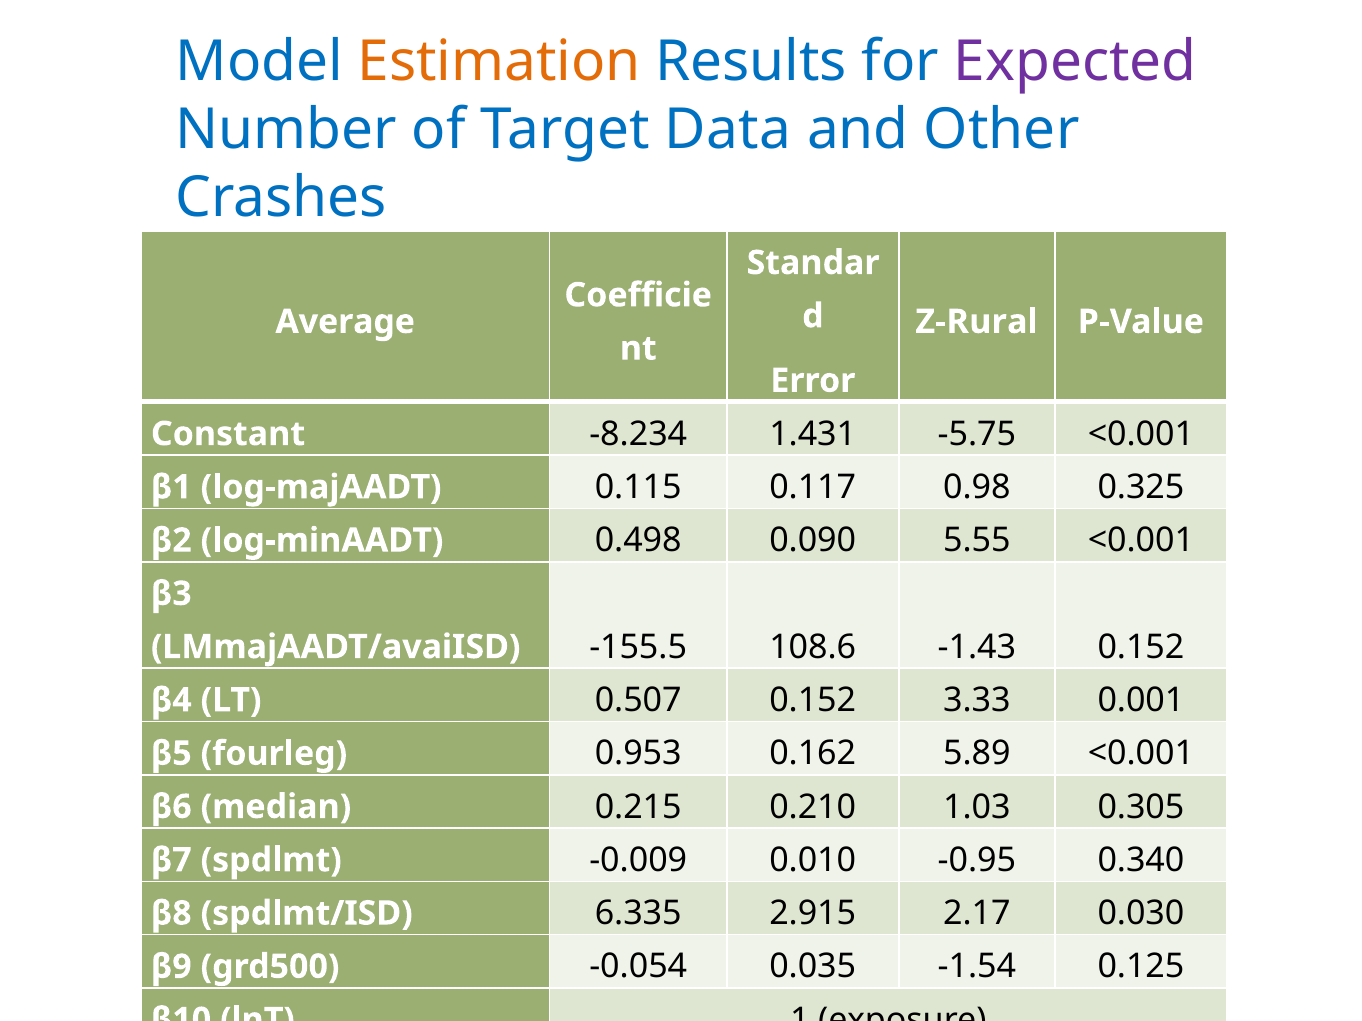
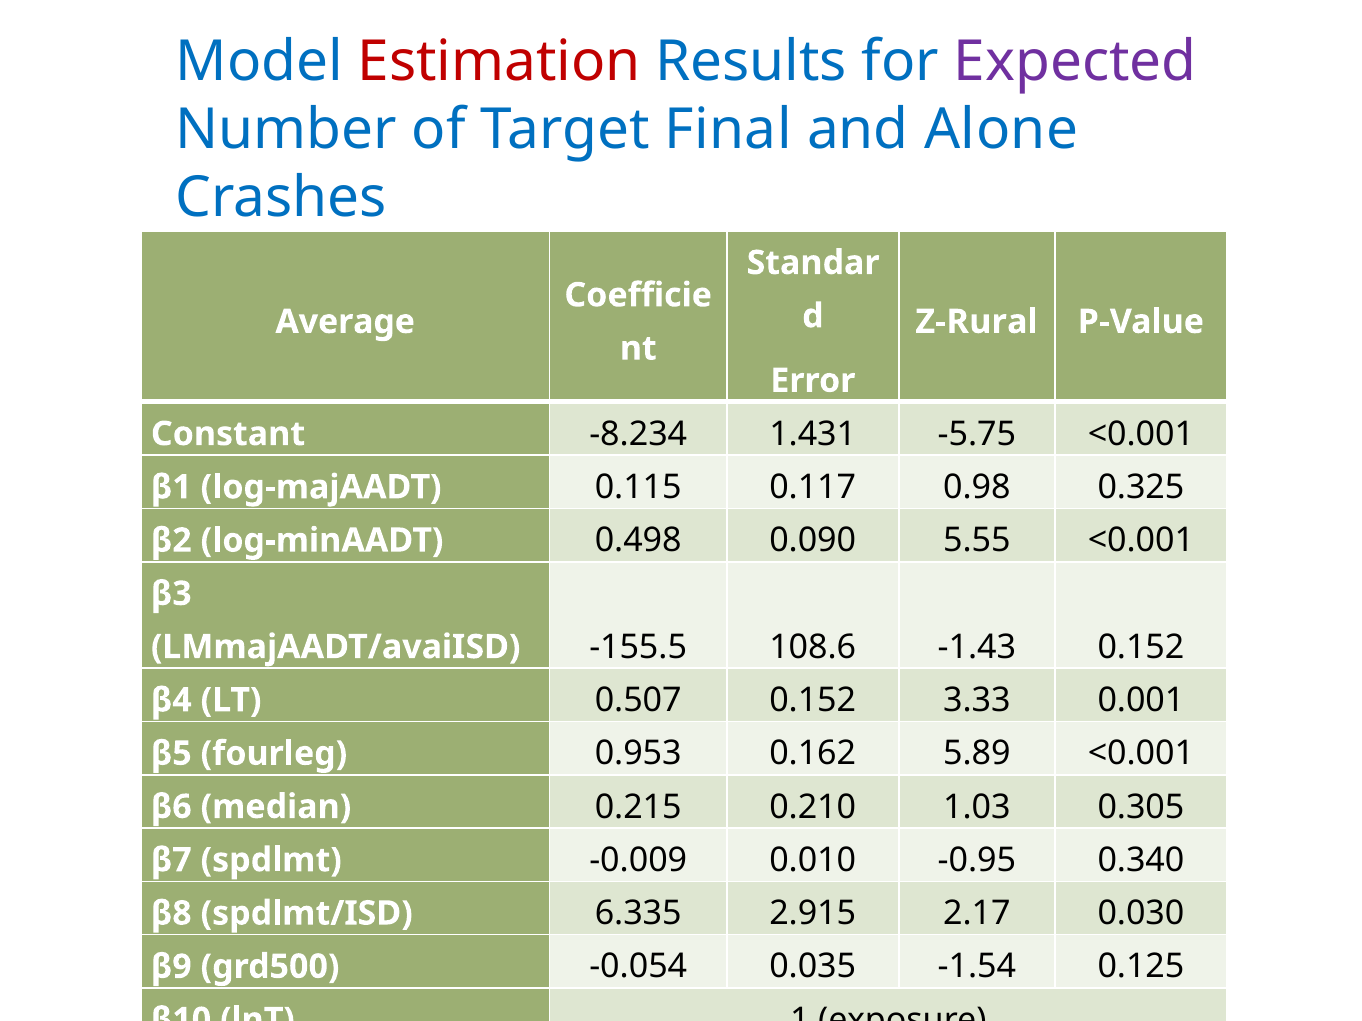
Estimation colour: orange -> red
Data: Data -> Final
Other: Other -> Alone
